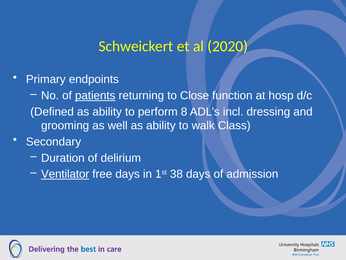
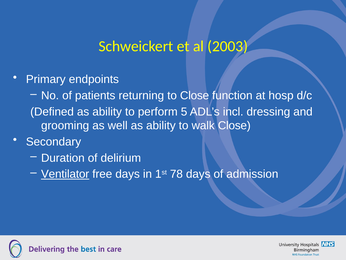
2020: 2020 -> 2003
patients underline: present -> none
8: 8 -> 5
walk Class: Class -> Close
38: 38 -> 78
